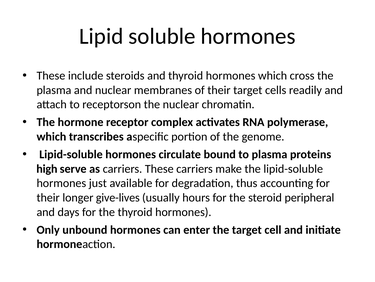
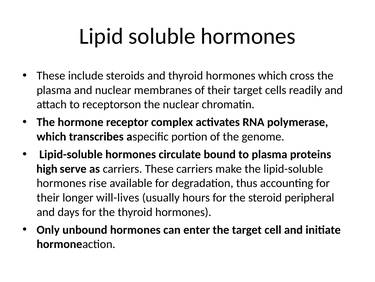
just: just -> rise
give-lives: give-lives -> will-lives
